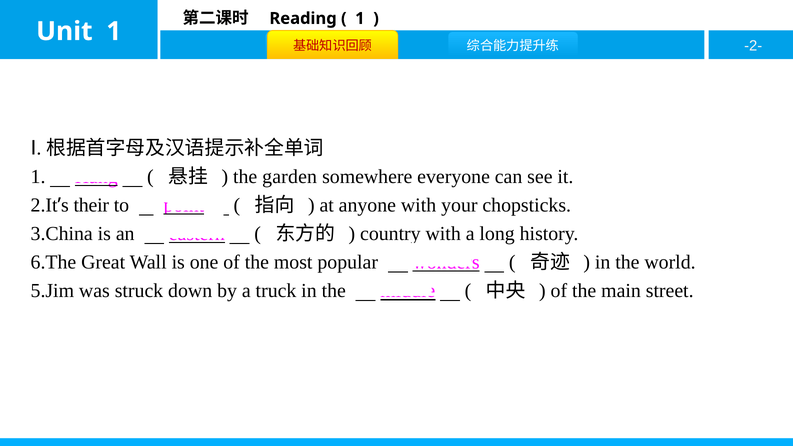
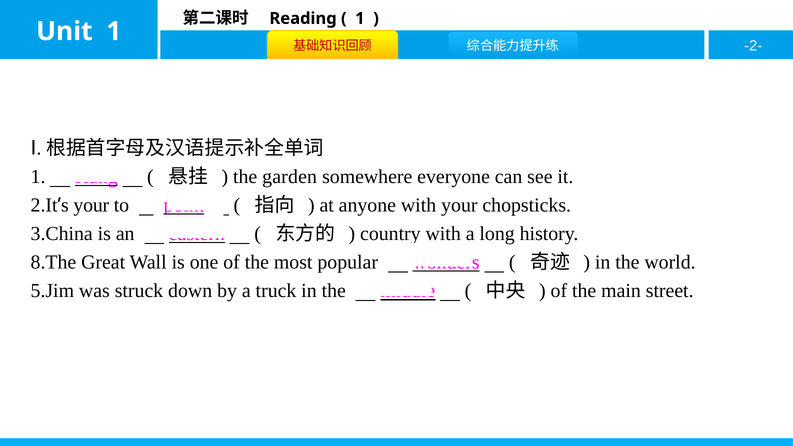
their at (91, 205): their -> your
6.The: 6.The -> 8.The
